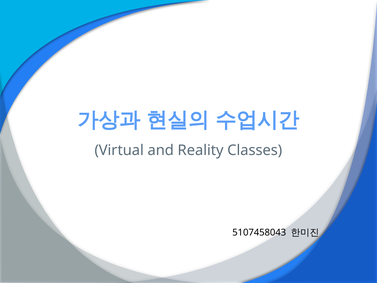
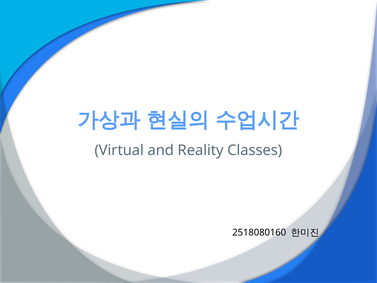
5107458043: 5107458043 -> 2518080160
